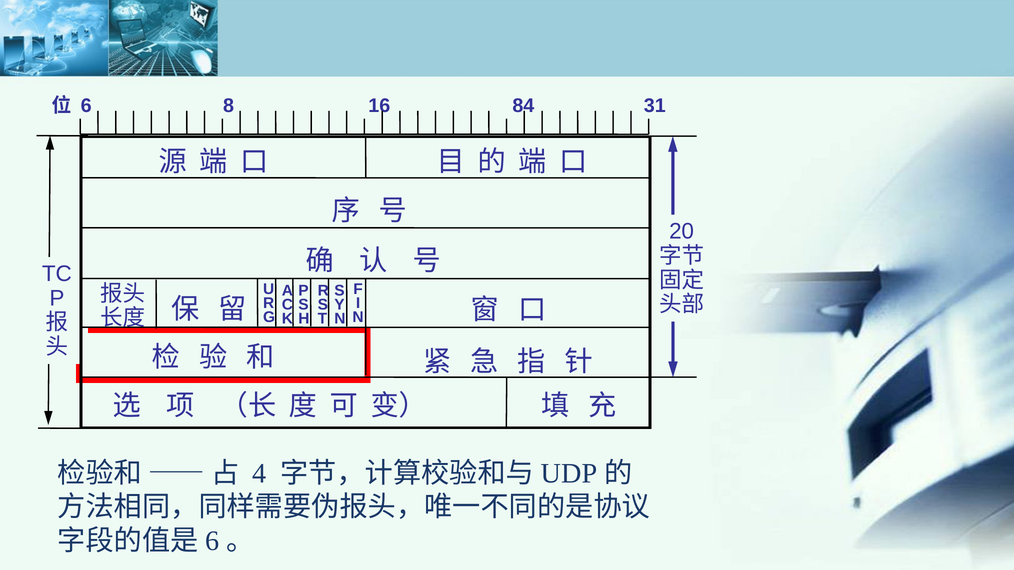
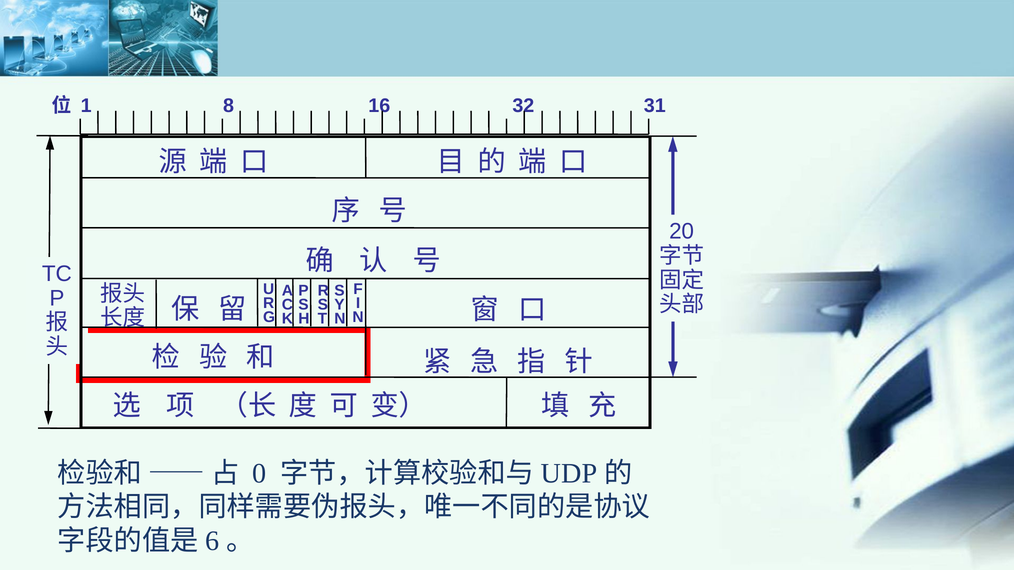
6: 6 -> 1
84: 84 -> 32
4: 4 -> 0
